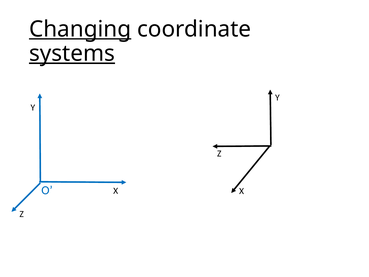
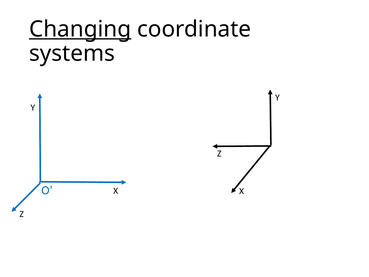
systems underline: present -> none
